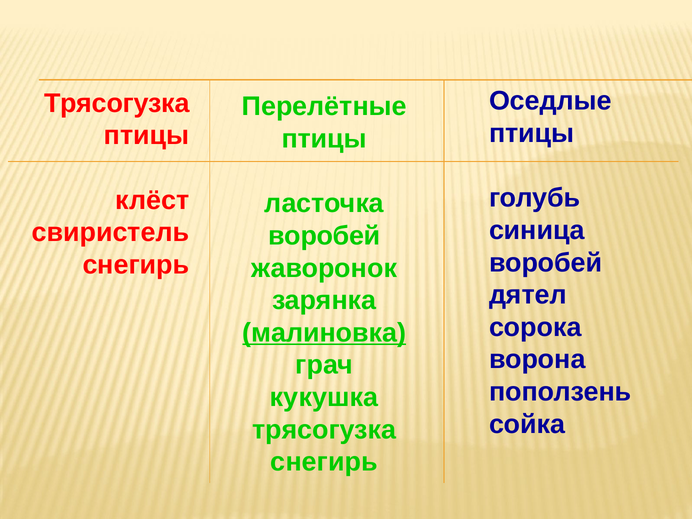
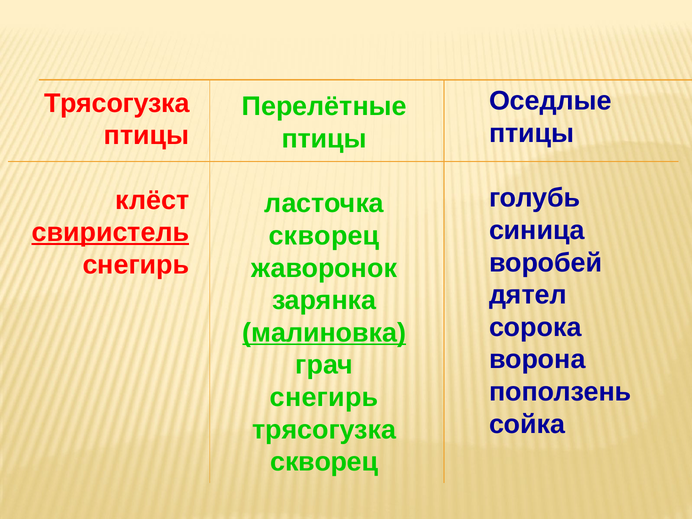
свиристель underline: none -> present
воробей at (324, 236): воробей -> скворец
кукушка at (324, 397): кукушка -> снегирь
снегирь at (324, 462): снегирь -> скворец
